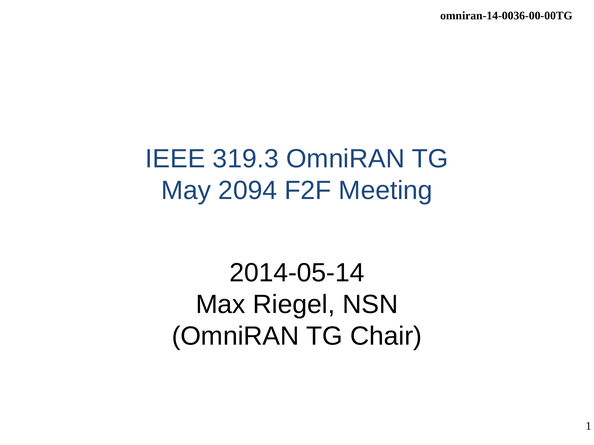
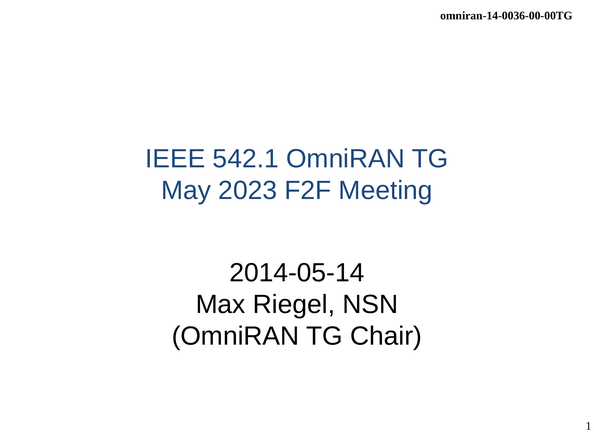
319.3: 319.3 -> 542.1
2094: 2094 -> 2023
